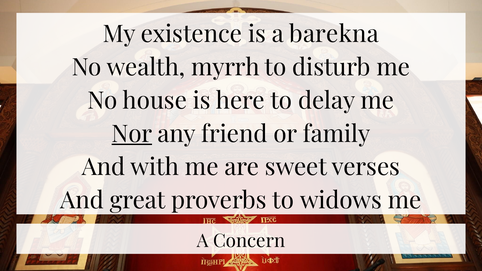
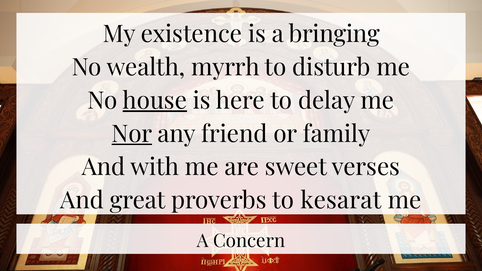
barekna: barekna -> bringing
house underline: none -> present
widows: widows -> kesarat
